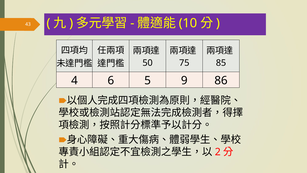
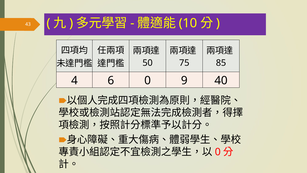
6 5: 5 -> 0
86: 86 -> 40
2 at (218, 152): 2 -> 0
